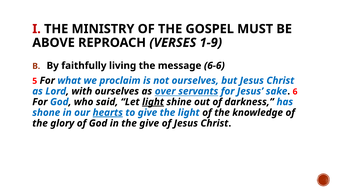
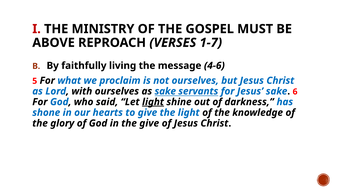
1-9: 1-9 -> 1-7
6-6: 6-6 -> 4-6
as over: over -> sake
hearts underline: present -> none
